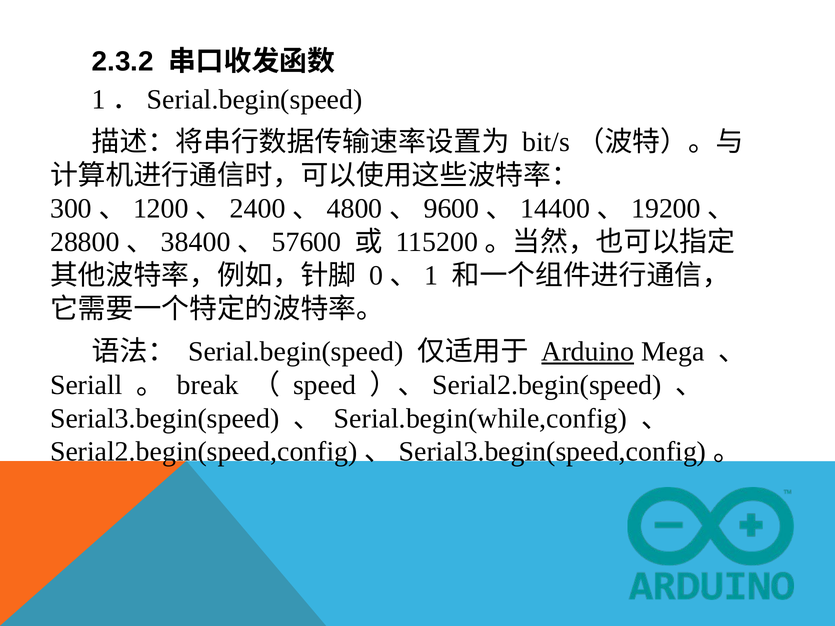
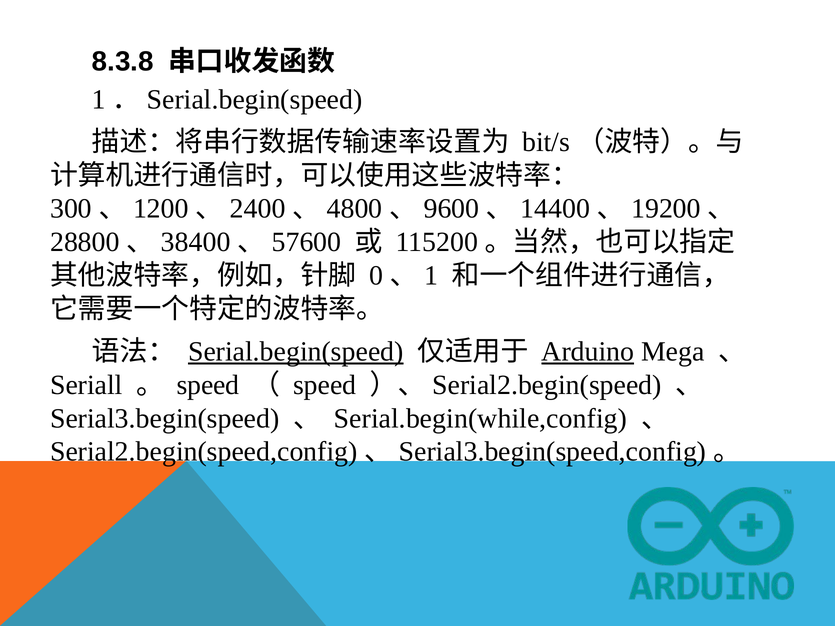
2.3.2: 2.3.2 -> 8.3.8
Serial.begin(speed underline: none -> present
break at (208, 385): break -> speed
